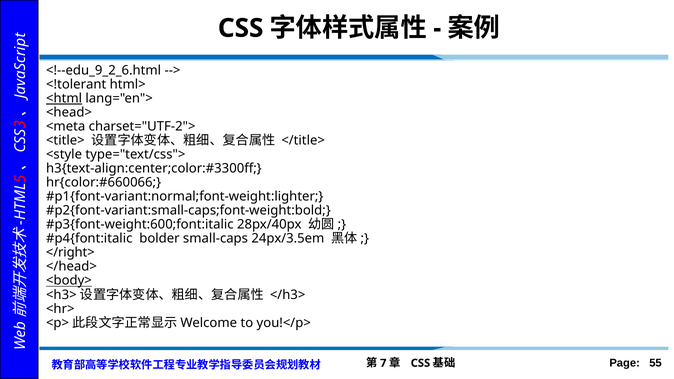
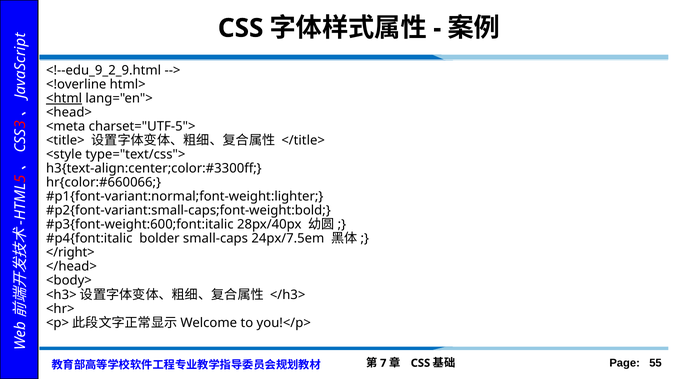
<!--edu_9_2_6.html: <!--edu_9_2_6.html -> <!--edu_9_2_9.html
<!tolerant: <!tolerant -> <!overline
charset="UTF-2">: charset="UTF-2"> -> charset="UTF-5">
24px/3.5em: 24px/3.5em -> 24px/7.5em
<body> underline: present -> none
